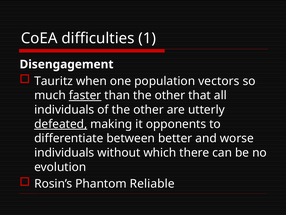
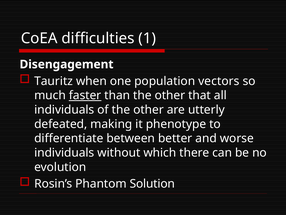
defeated underline: present -> none
opponents: opponents -> phenotype
Reliable: Reliable -> Solution
